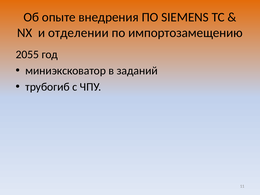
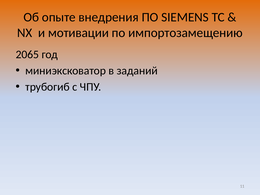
отделении: отделении -> мотивации
2055: 2055 -> 2065
